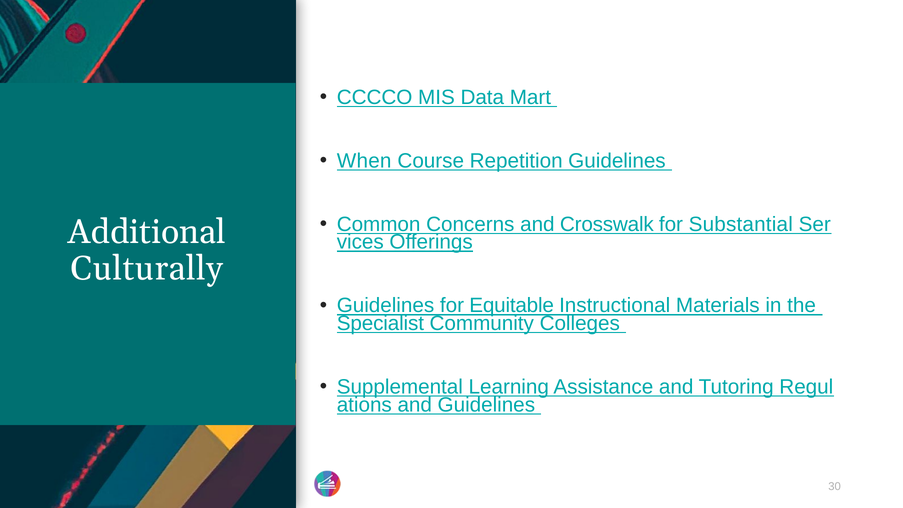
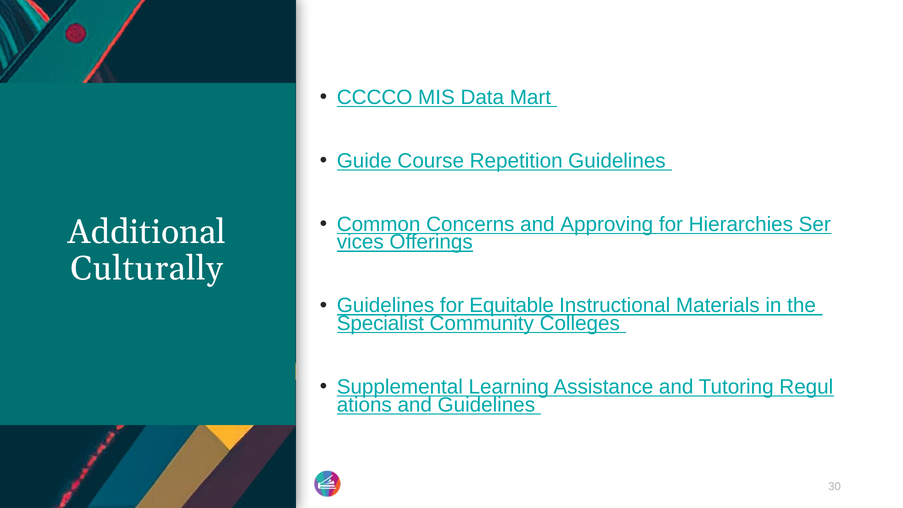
When: When -> Guide
Crosswalk: Crosswalk -> Approving
Substantial: Substantial -> Hierarchies
